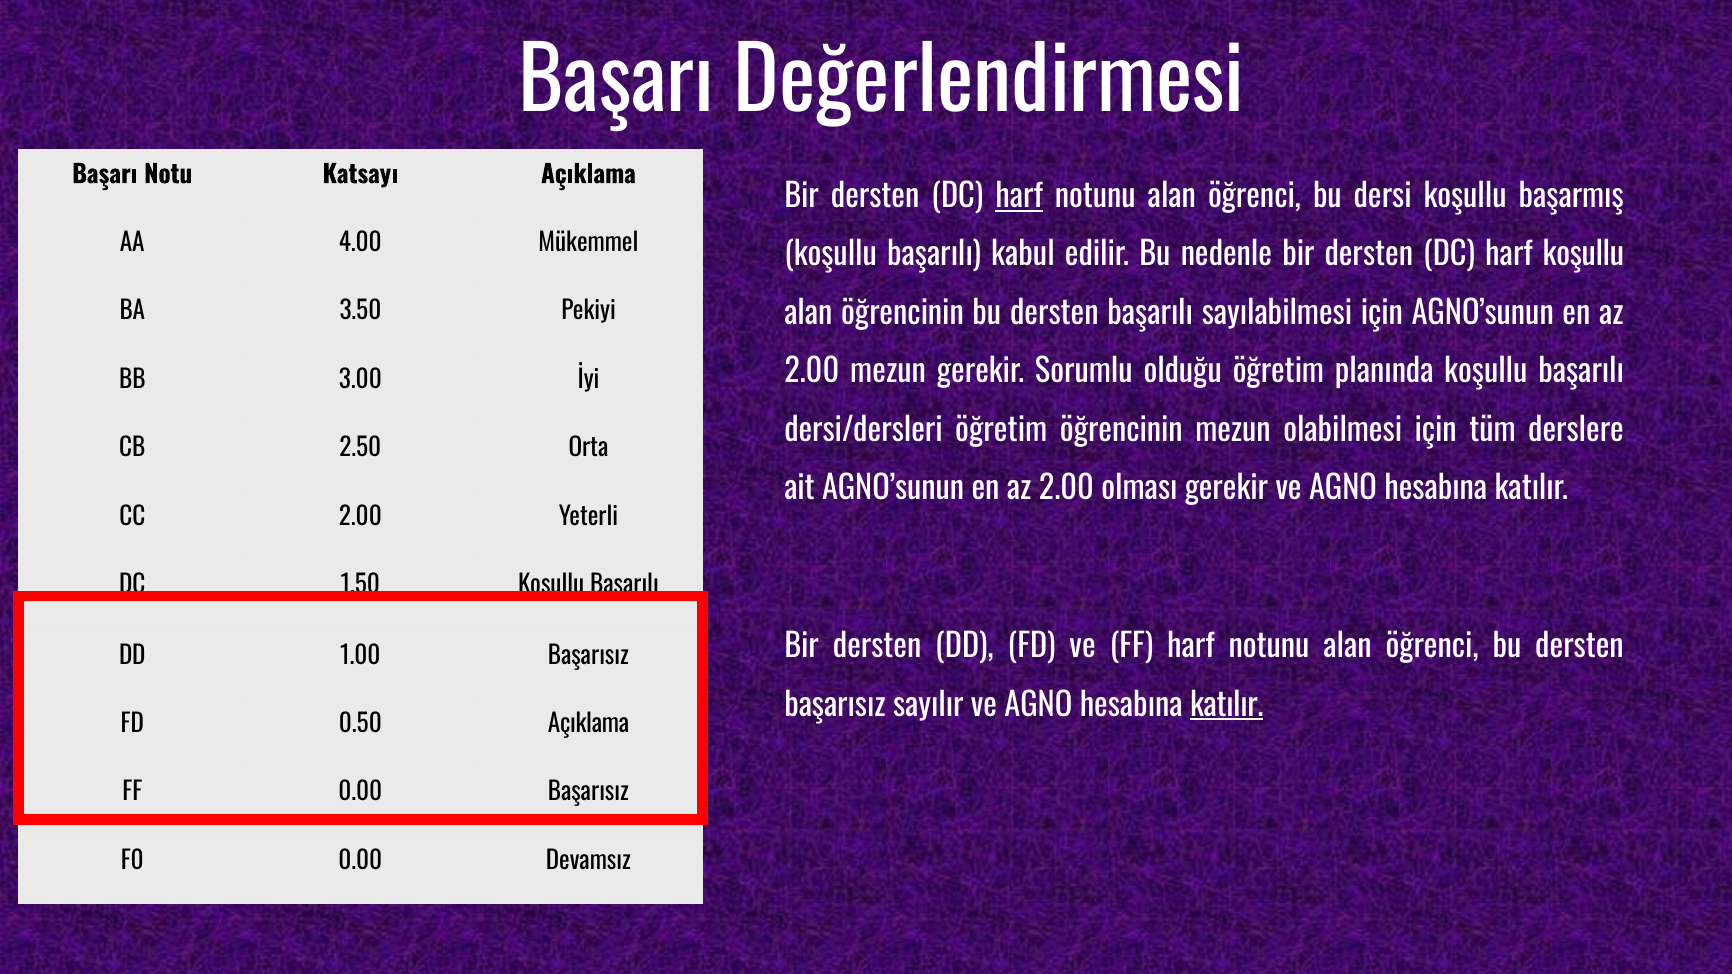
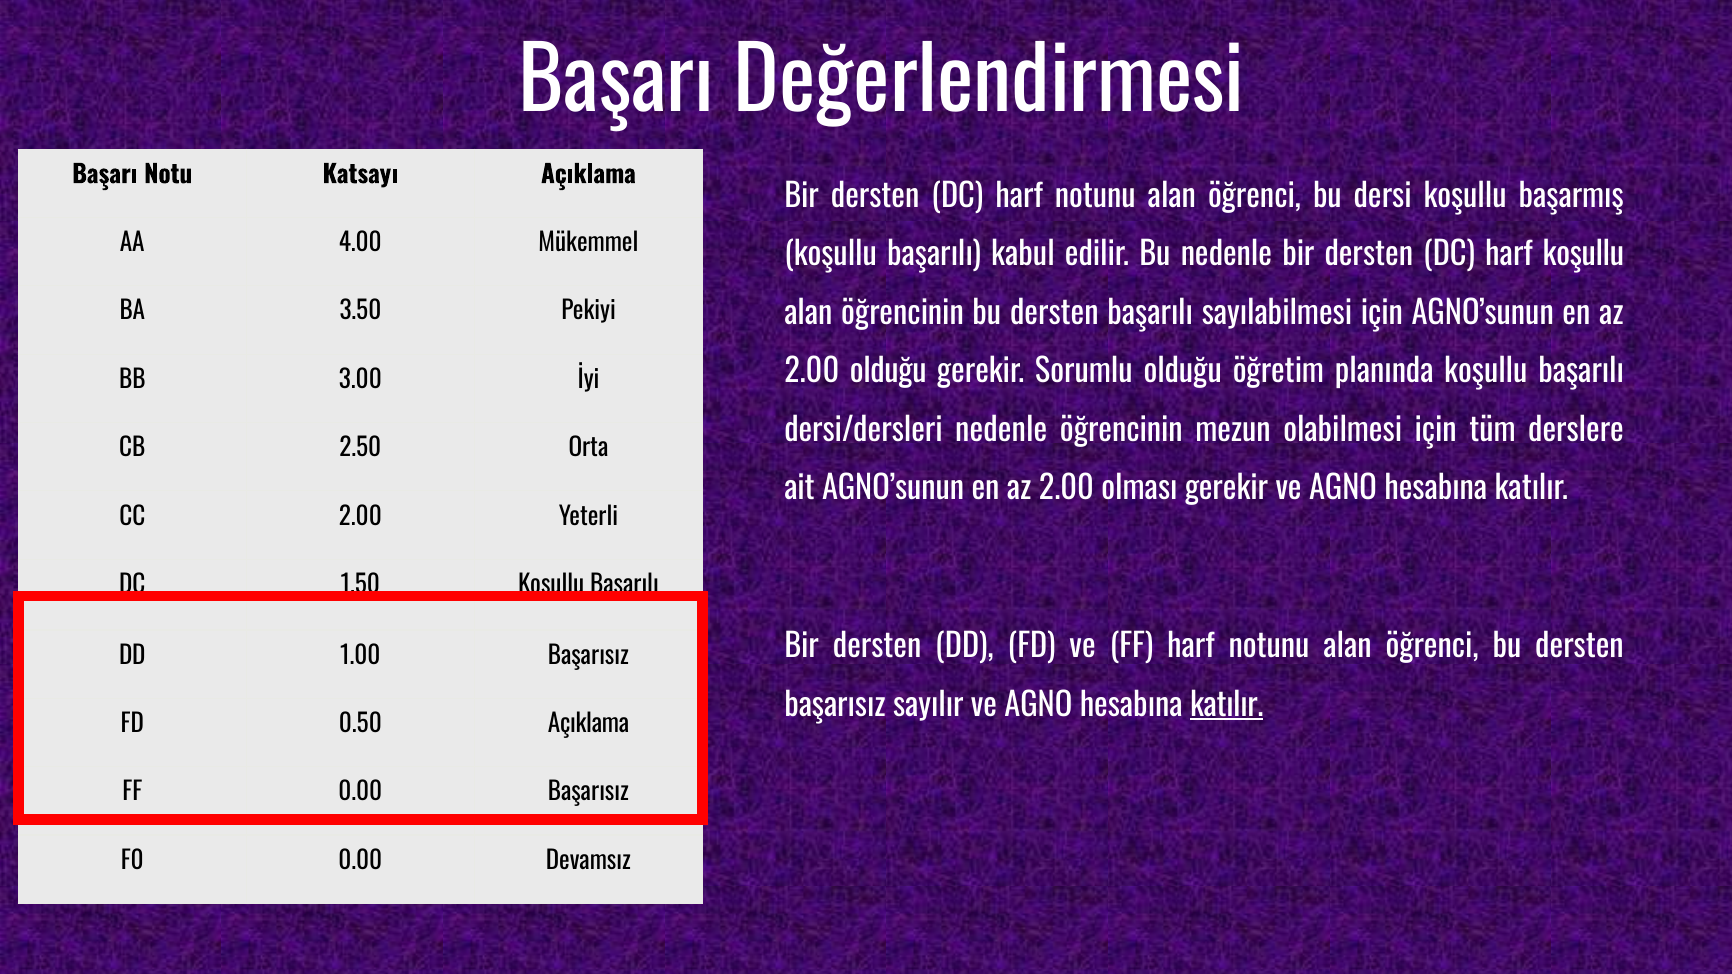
harf at (1019, 197) underline: present -> none
2.00 mezun: mezun -> olduğu
dersi/dersleri öğretim: öğretim -> nedenle
